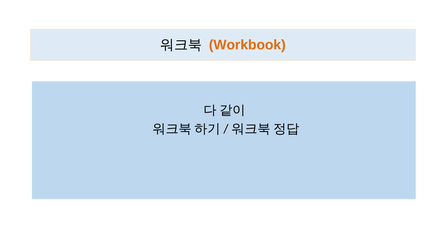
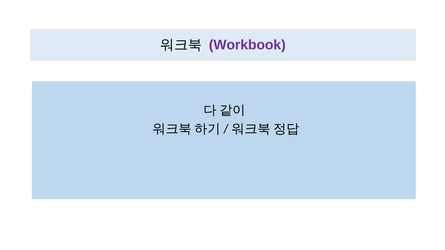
Workbook colour: orange -> purple
